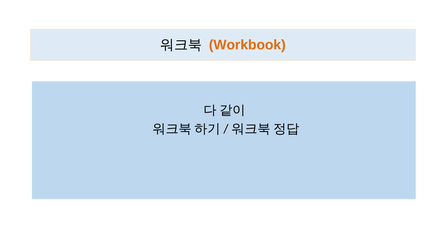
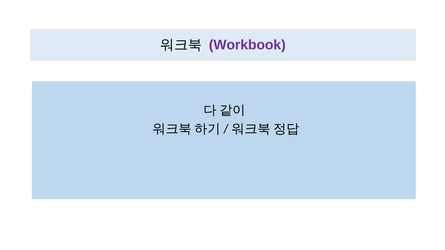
Workbook colour: orange -> purple
